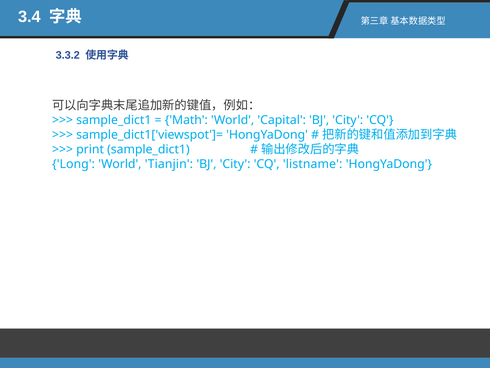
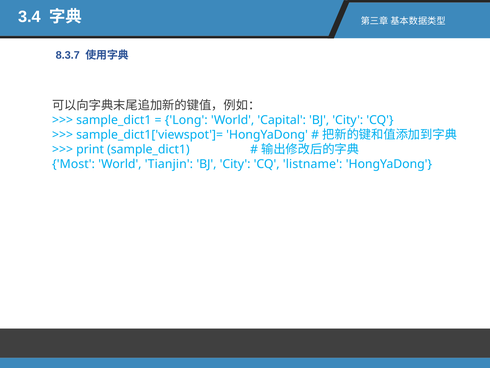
3.3.2: 3.3.2 -> 8.3.7
Math: Math -> Long
Long: Long -> Most
